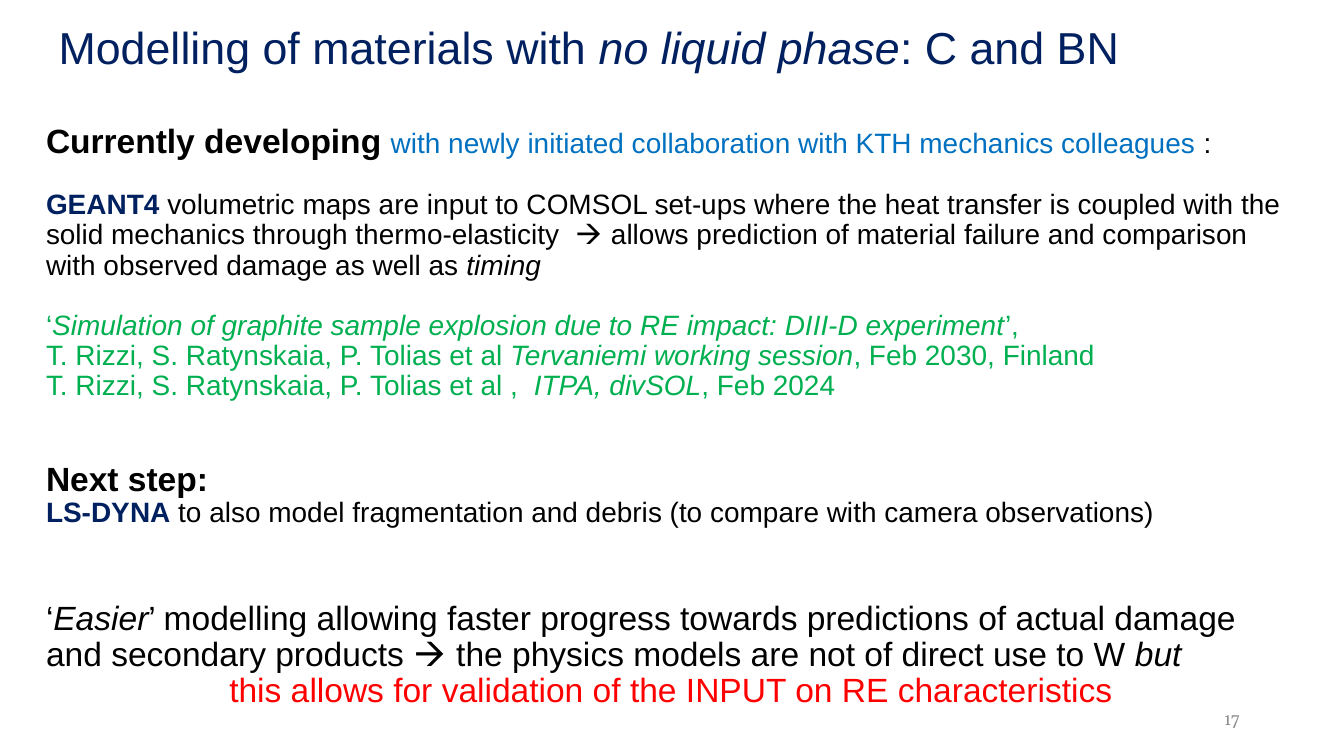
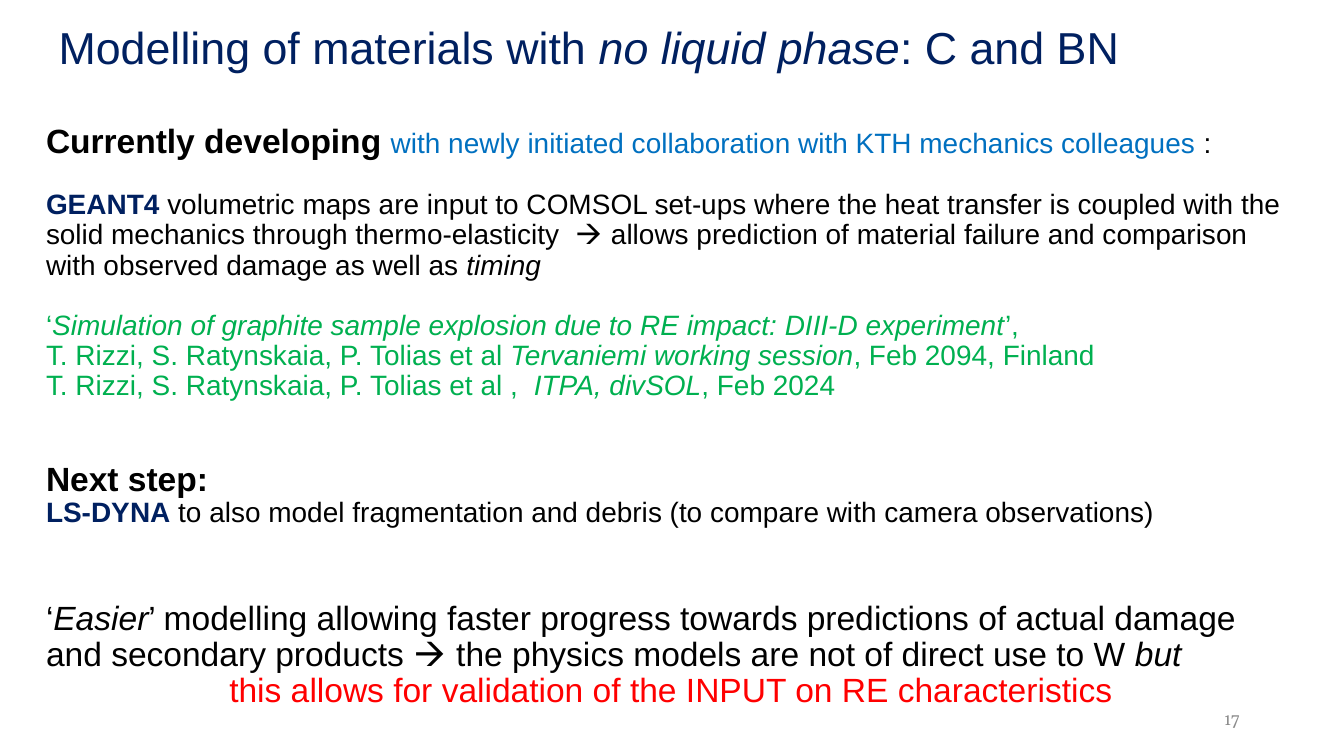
2030: 2030 -> 2094
